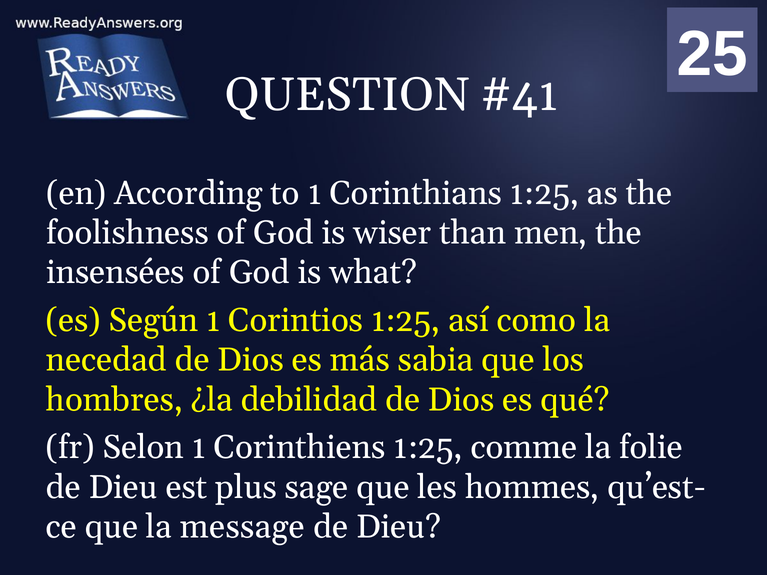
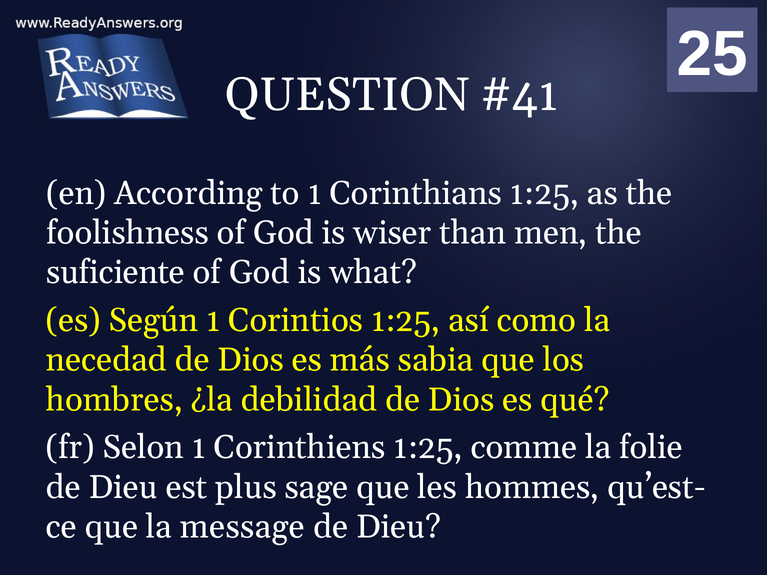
insensées: insensées -> suficiente
